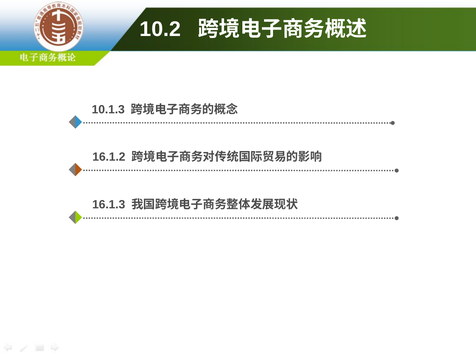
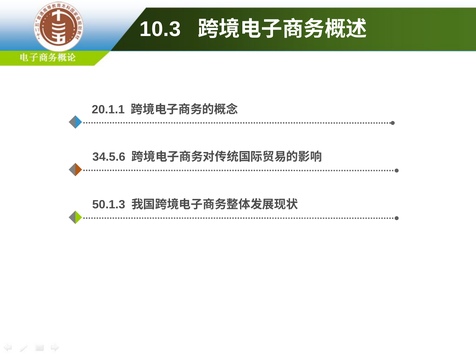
10.2: 10.2 -> 10.3
10.1.3: 10.1.3 -> 20.1.1
16.1.2: 16.1.2 -> 34.5.6
16.1.3: 16.1.3 -> 50.1.3
